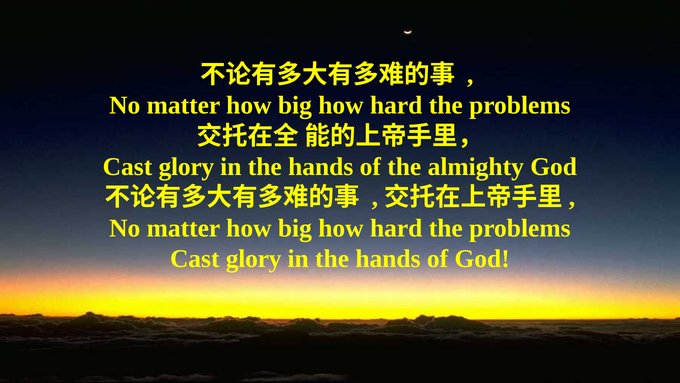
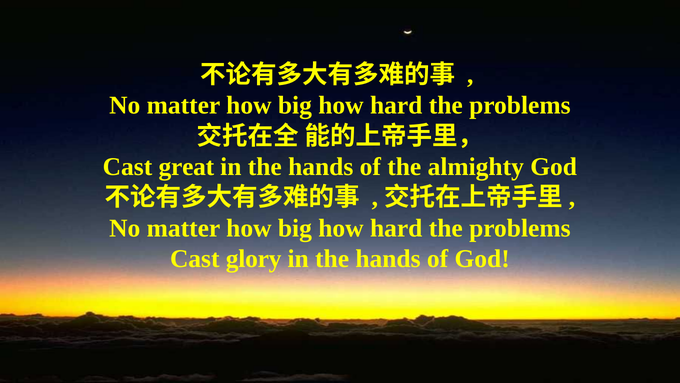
glory at (186, 167): glory -> great
